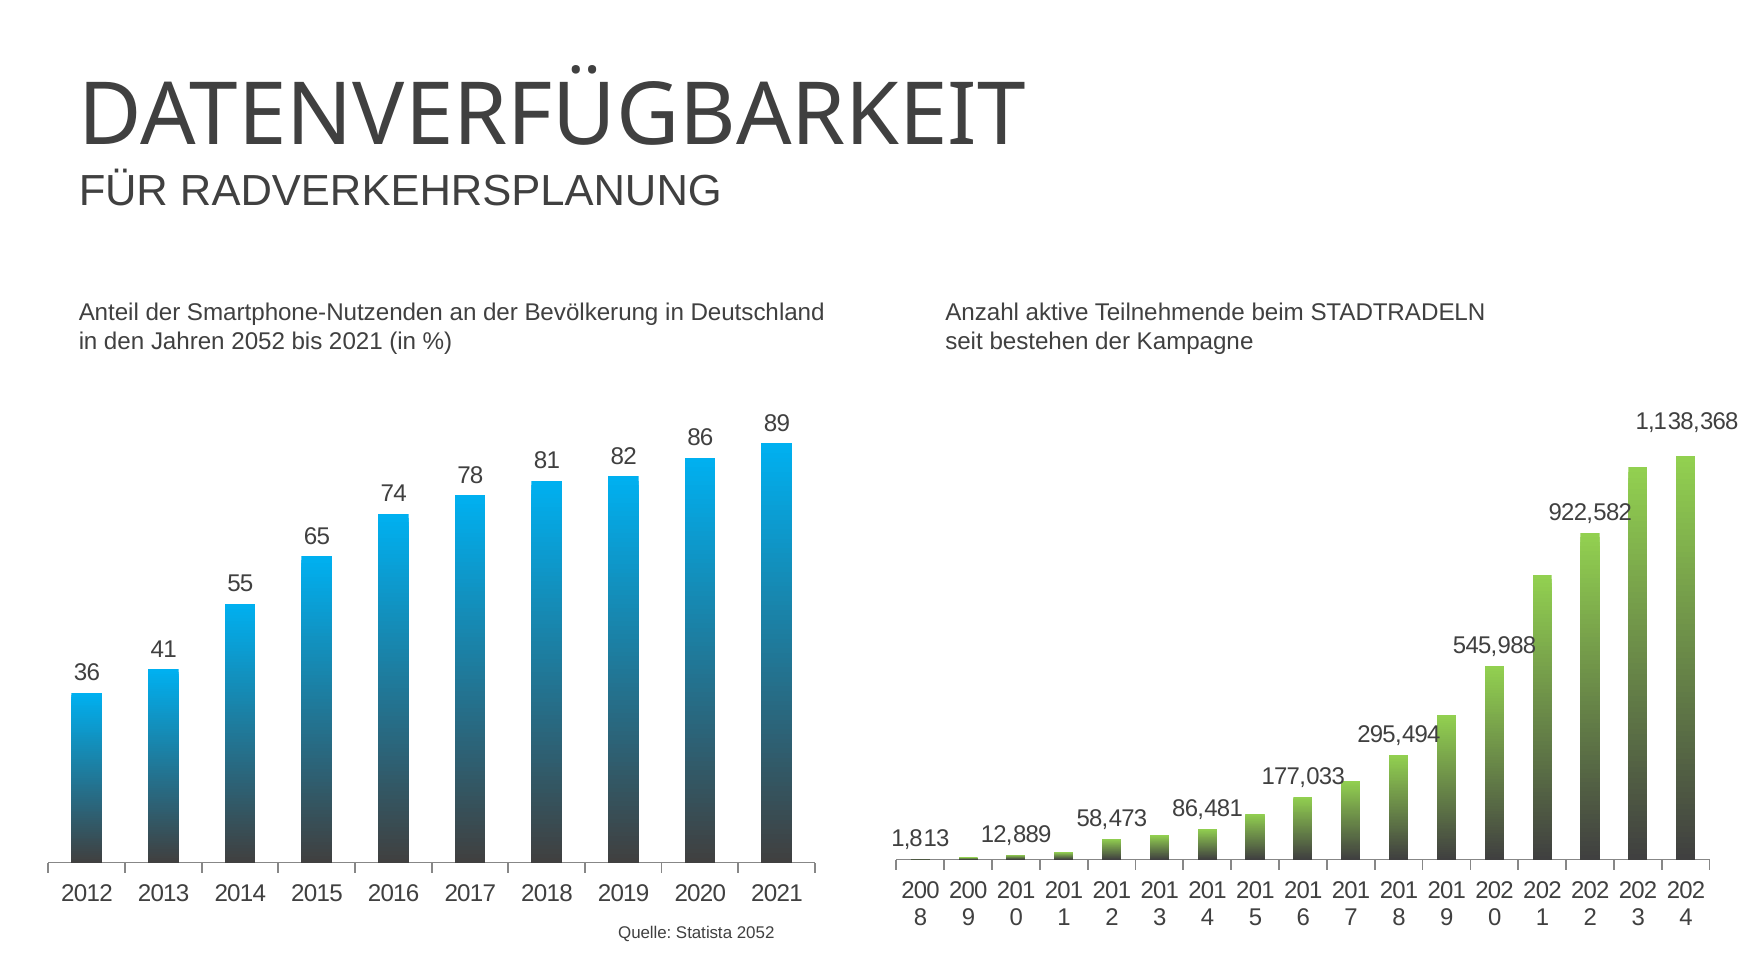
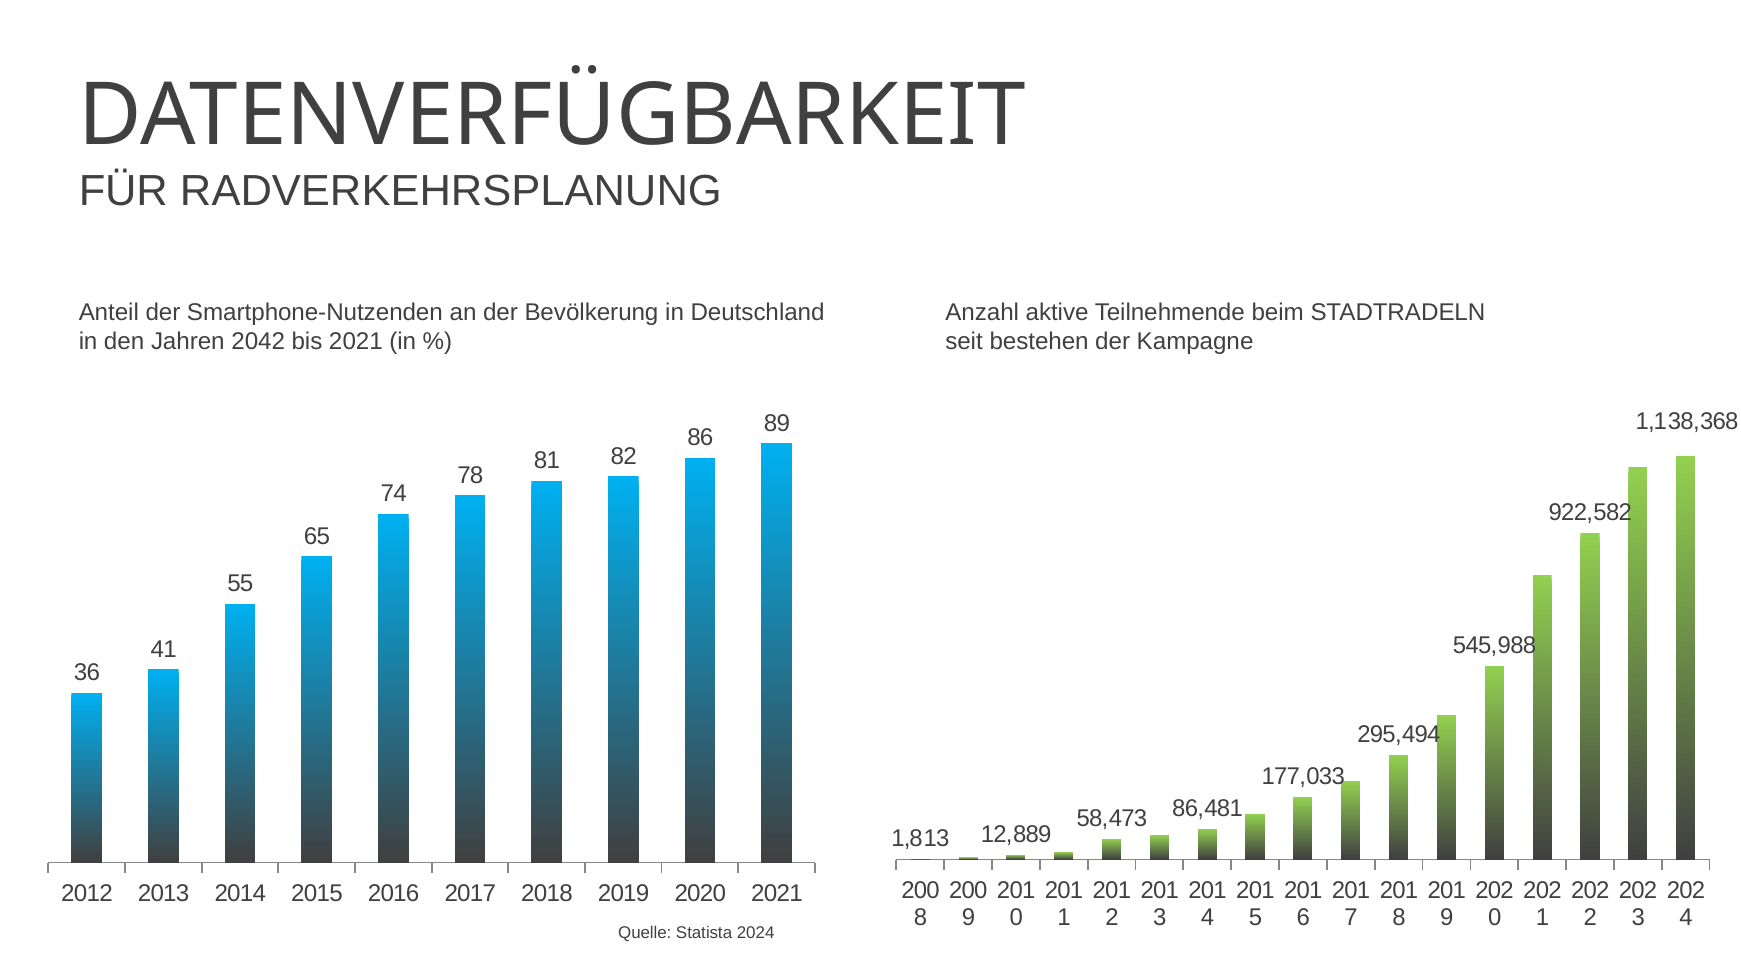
Jahren 2052: 2052 -> 2042
Statista 2052: 2052 -> 2024
